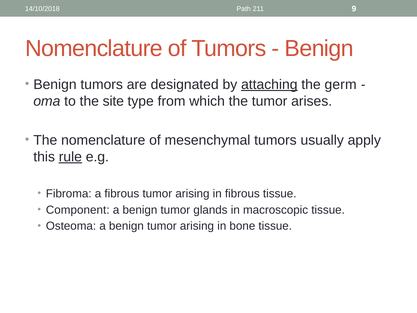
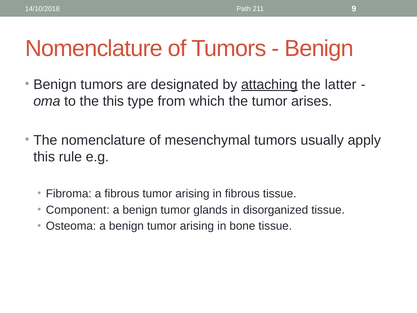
germ: germ -> latter
the site: site -> this
rule underline: present -> none
macroscopic: macroscopic -> disorganized
